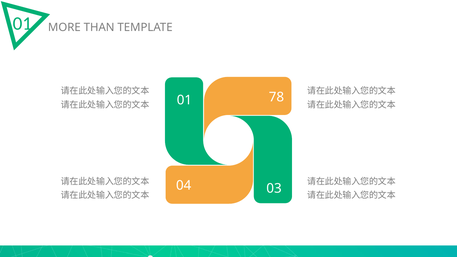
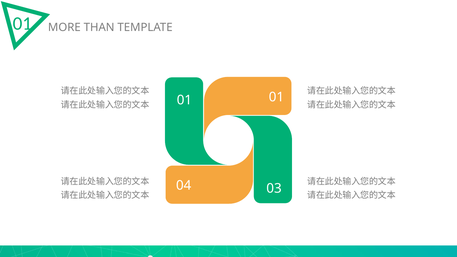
01 78: 78 -> 01
